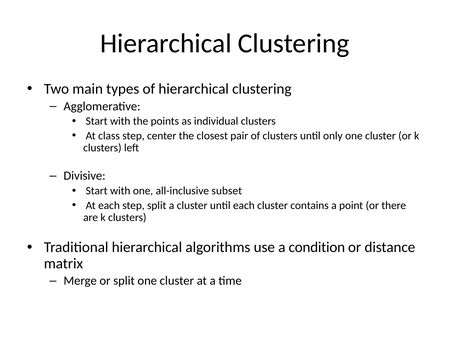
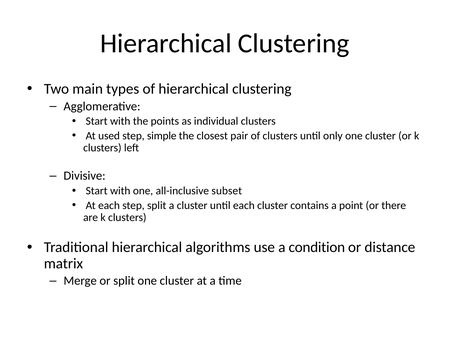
class: class -> used
center: center -> simple
